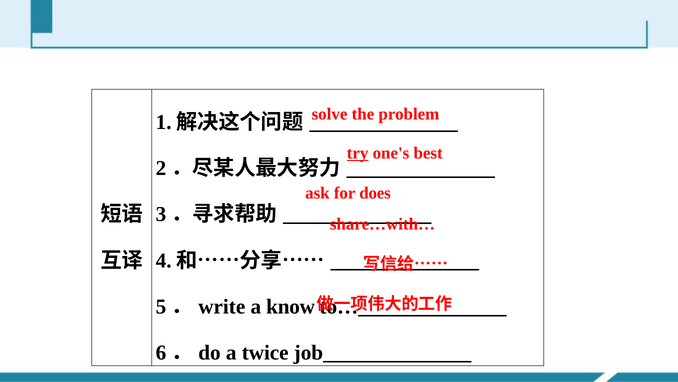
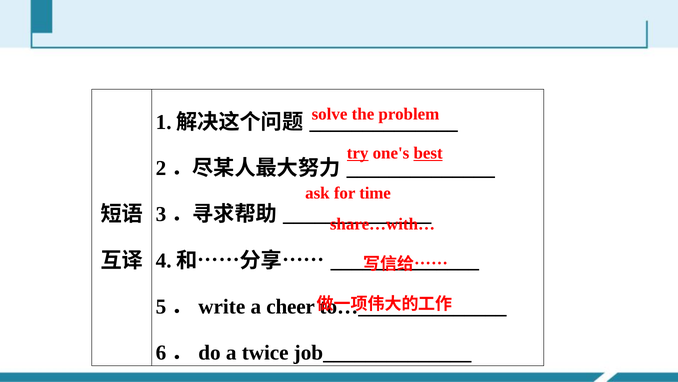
best underline: none -> present
does: does -> time
know: know -> cheer
